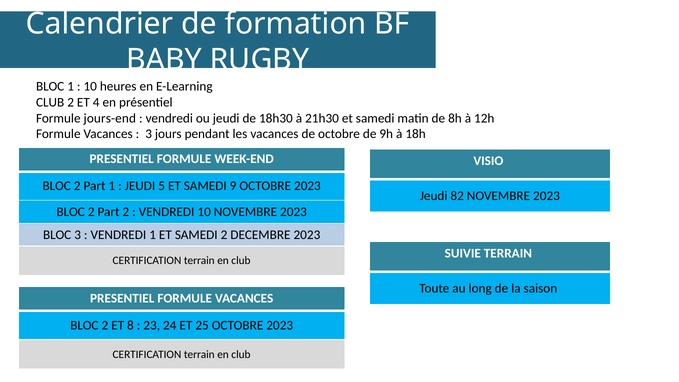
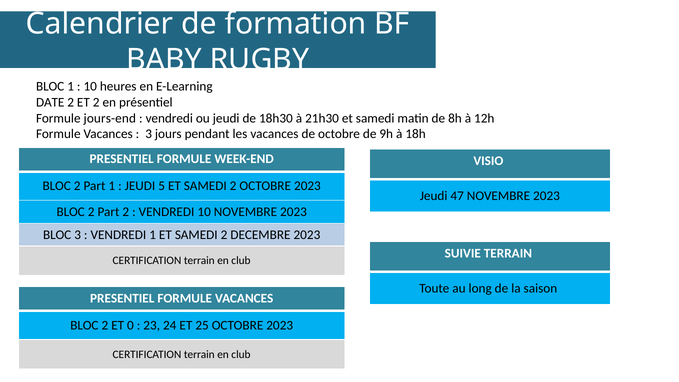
CLUB at (50, 102): CLUB -> DATE
ET 4: 4 -> 2
5 ET SAMEDI 9: 9 -> 2
82: 82 -> 47
8: 8 -> 0
